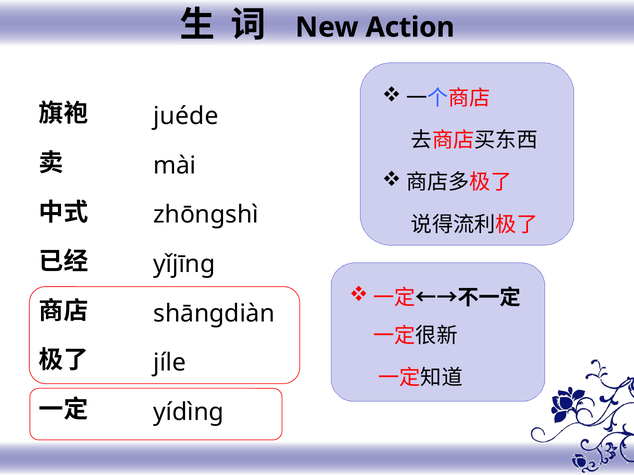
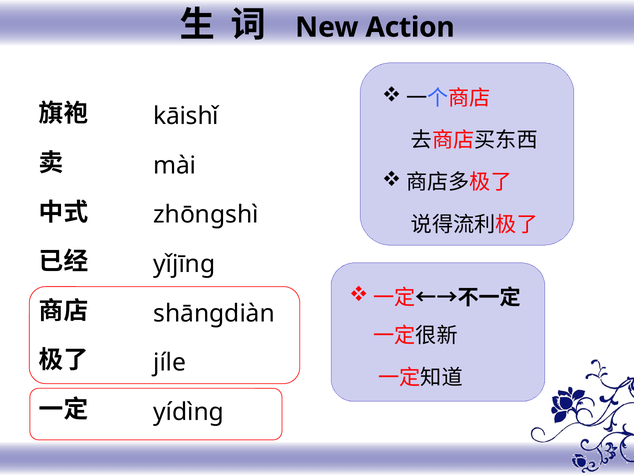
juéde: juéde -> kāishǐ
